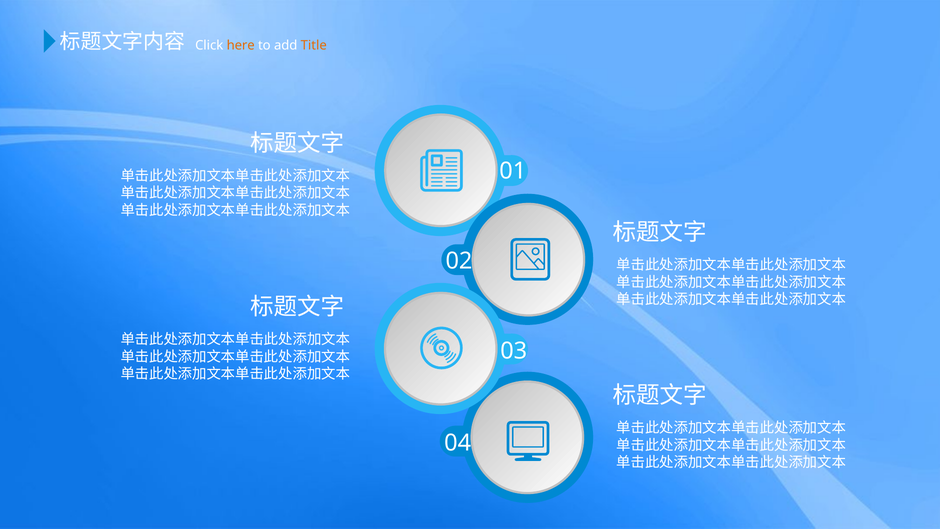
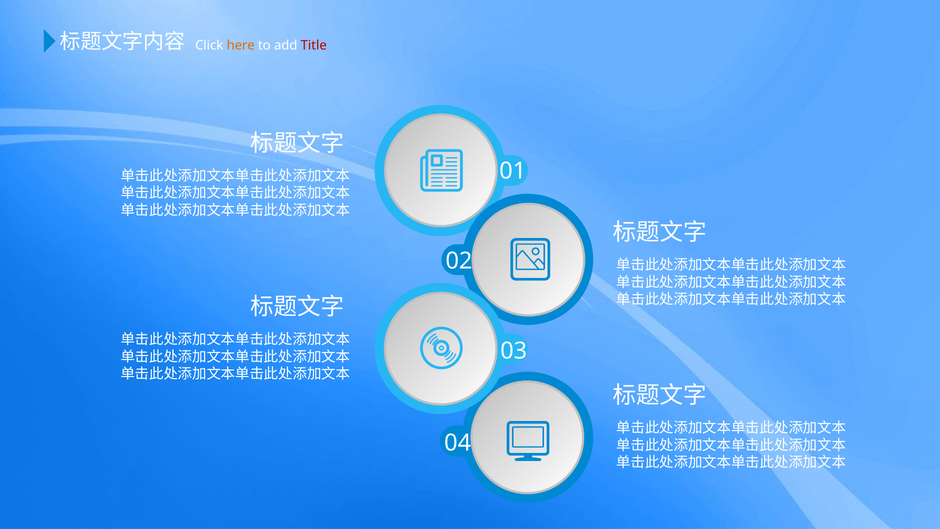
Title colour: orange -> red
